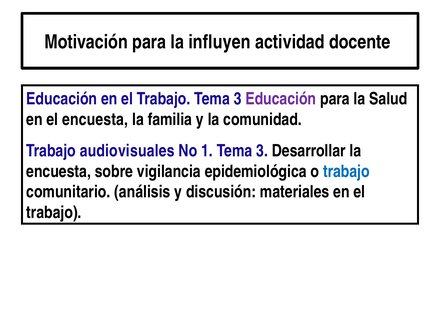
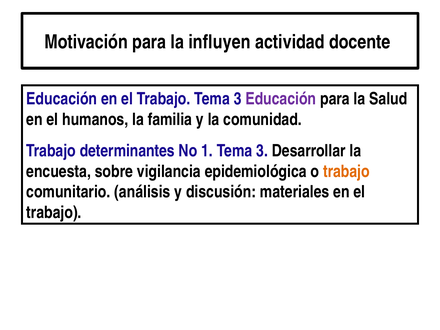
el encuesta: encuesta -> humanos
audiovisuales: audiovisuales -> determinantes
trabajo at (346, 171) colour: blue -> orange
